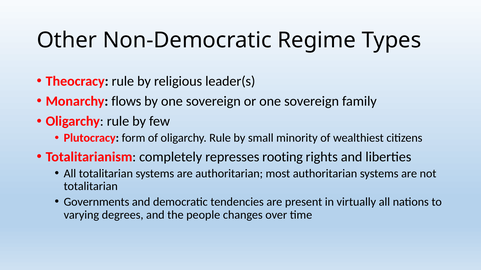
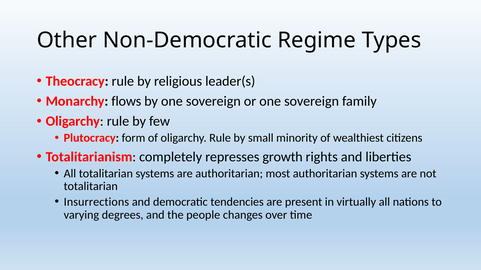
rooting: rooting -> growth
Governments: Governments -> Insurrections
